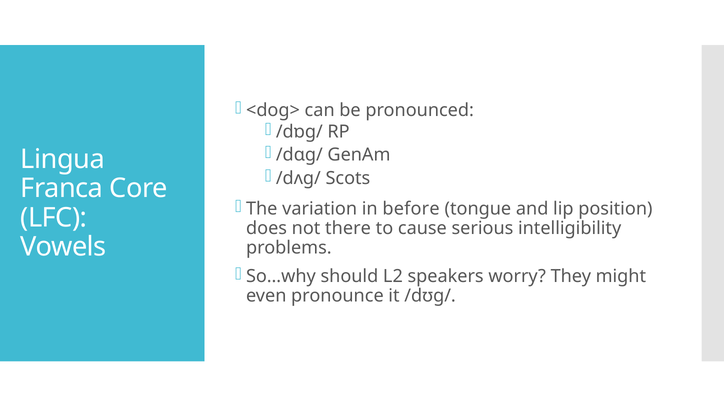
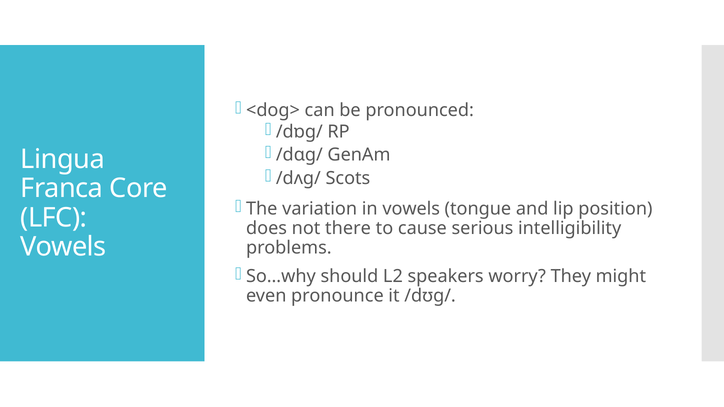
in before: before -> vowels
